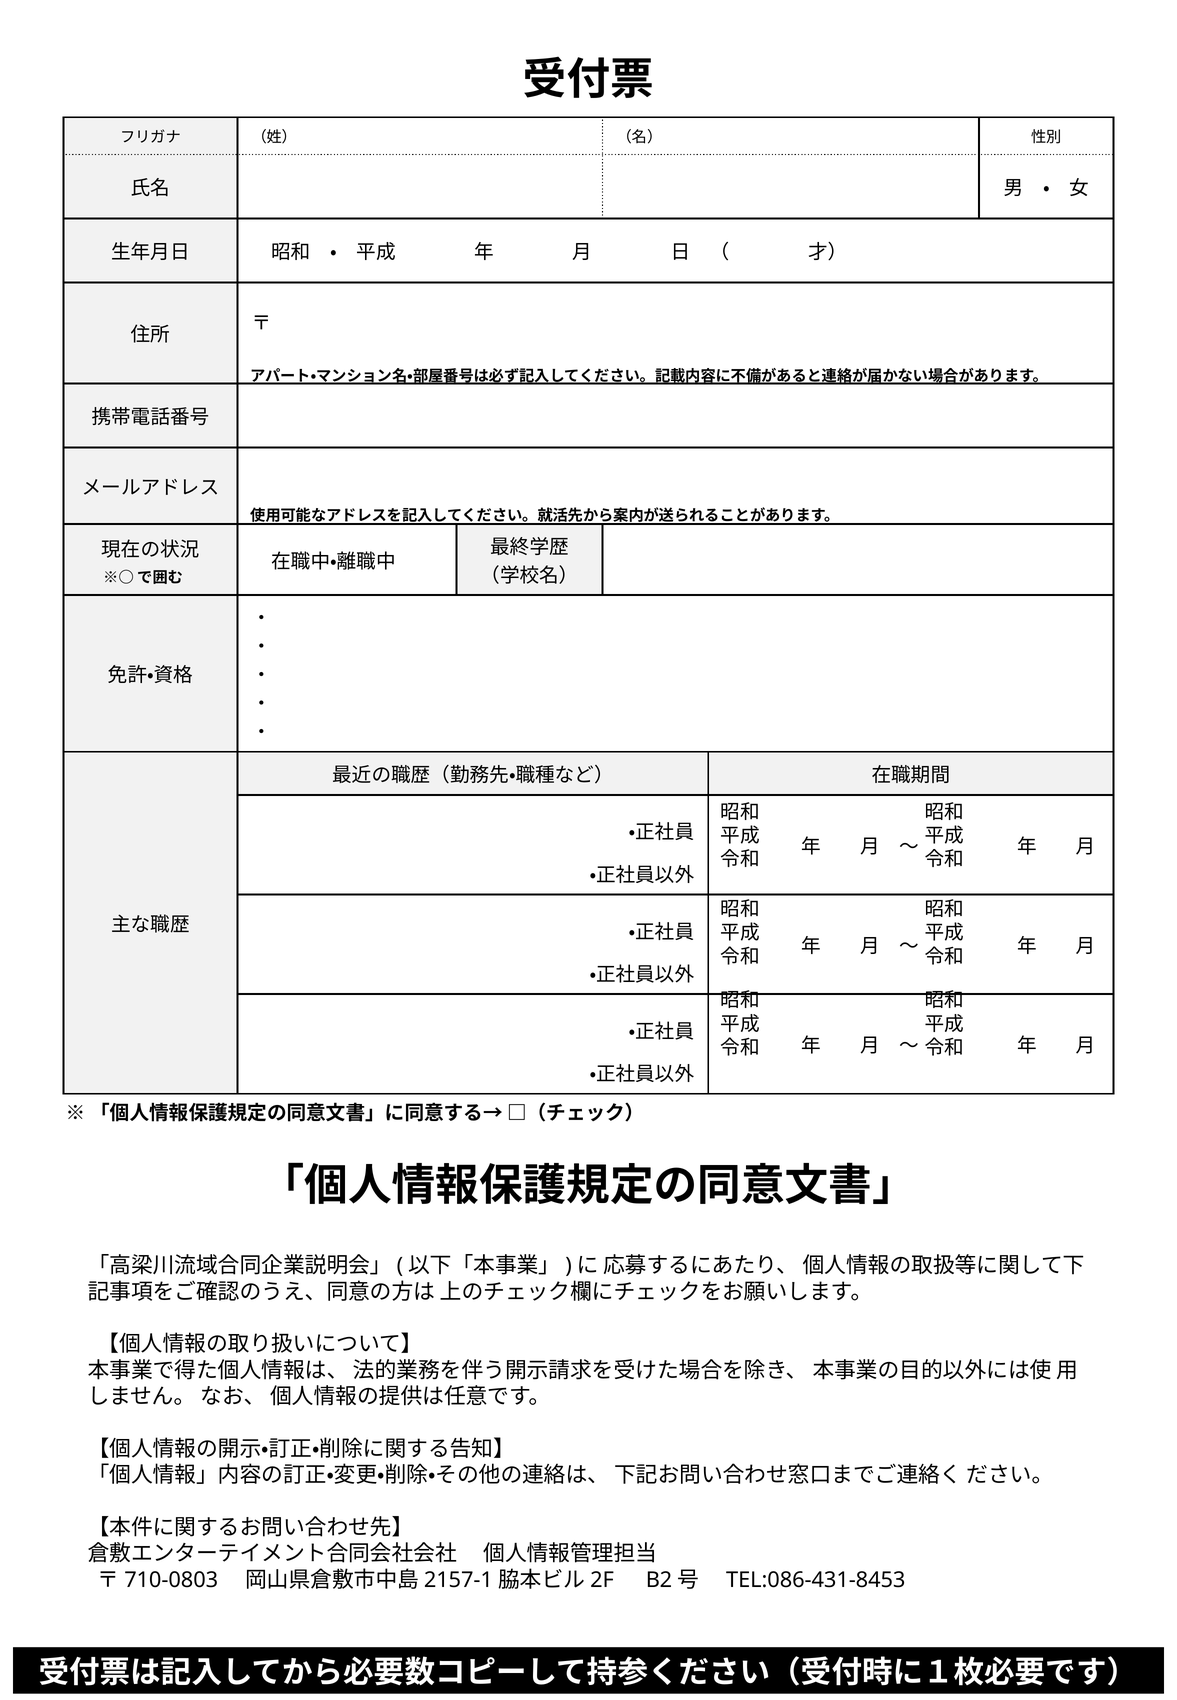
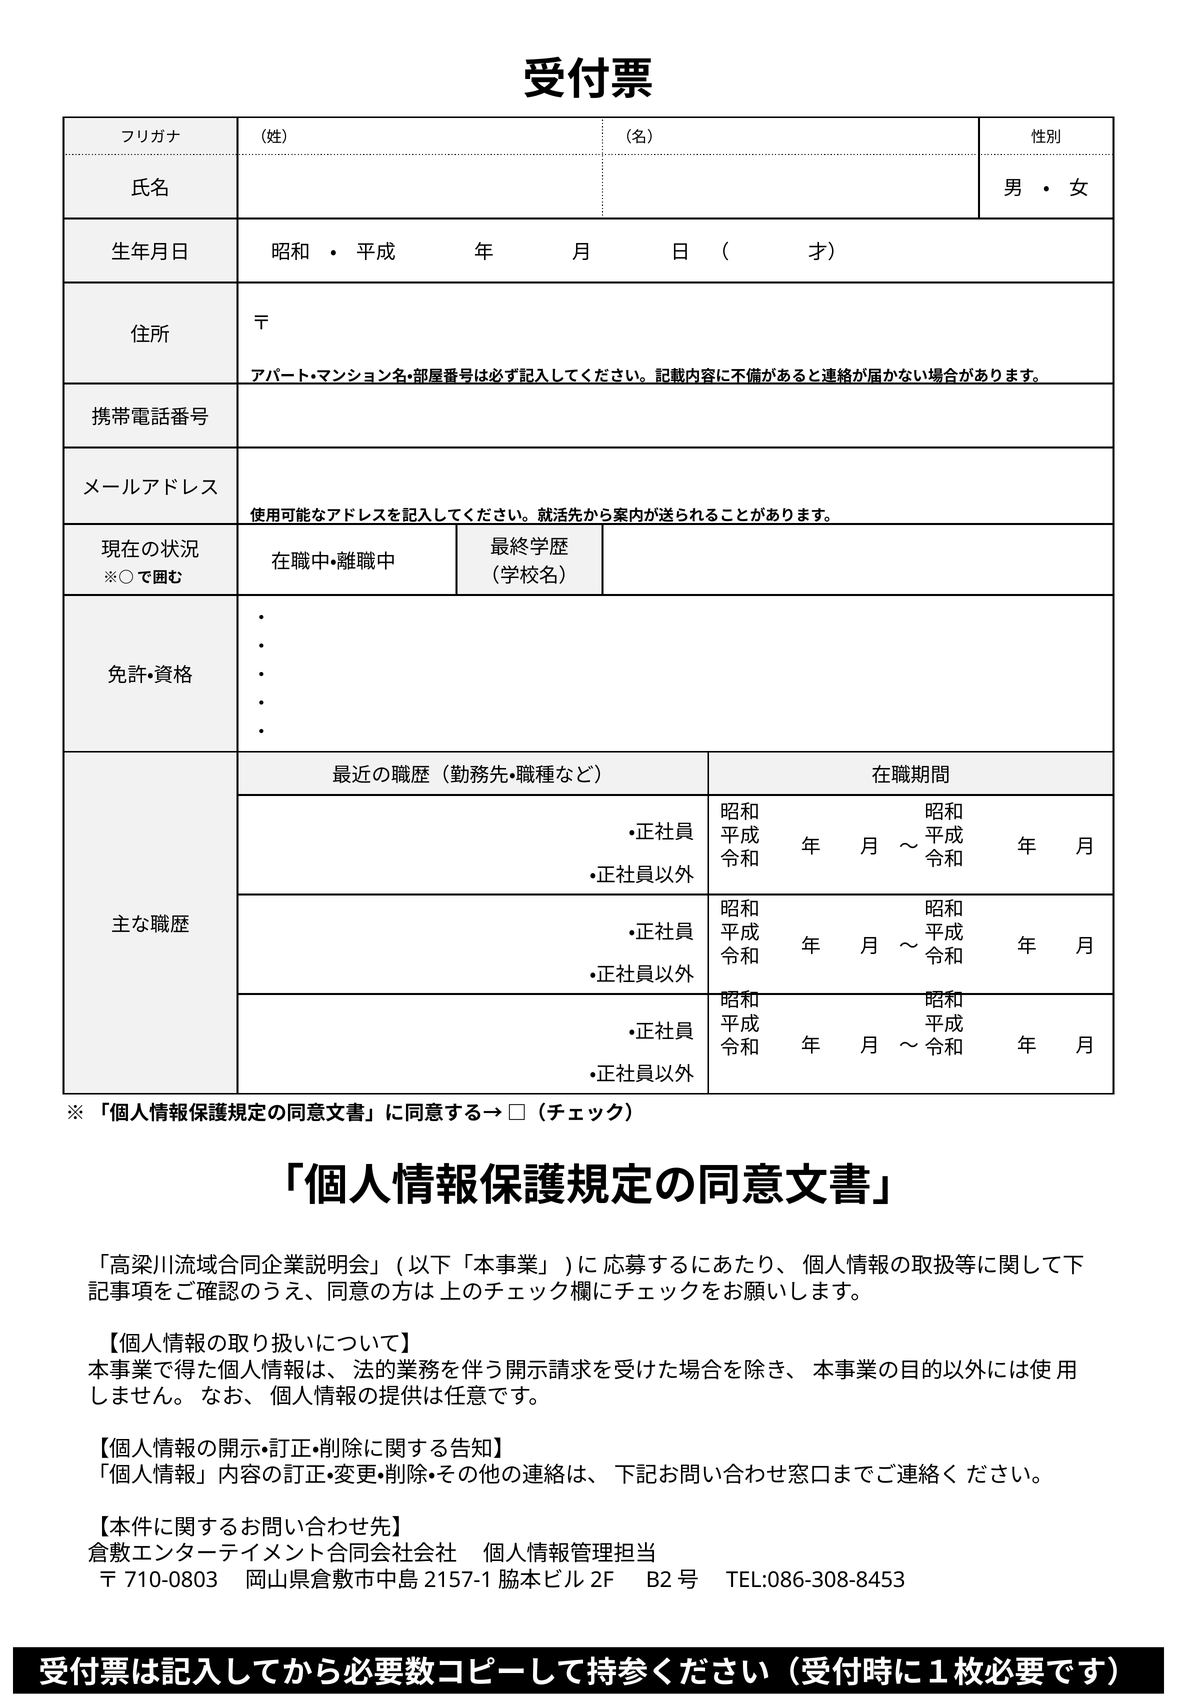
TEL:086-431-8453: TEL:086-431-8453 -> TEL:086-308-8453
